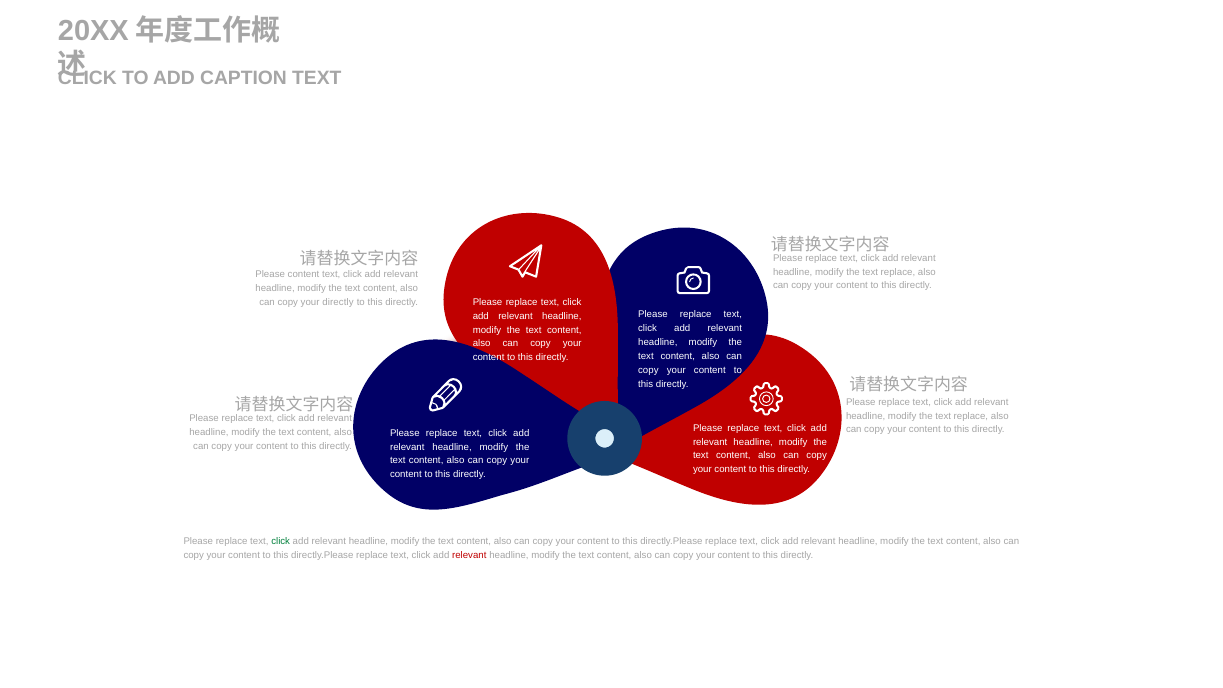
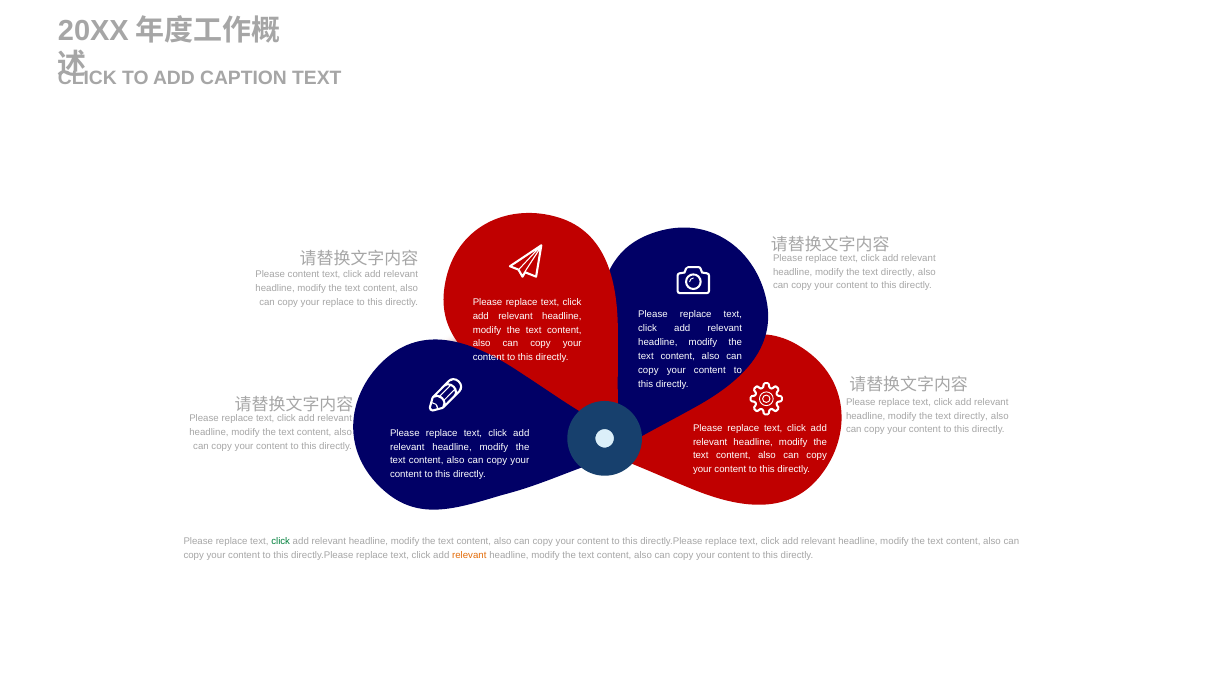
replace at (898, 272): replace -> directly
your directly: directly -> replace
replace at (971, 416): replace -> directly
relevant at (469, 555) colour: red -> orange
